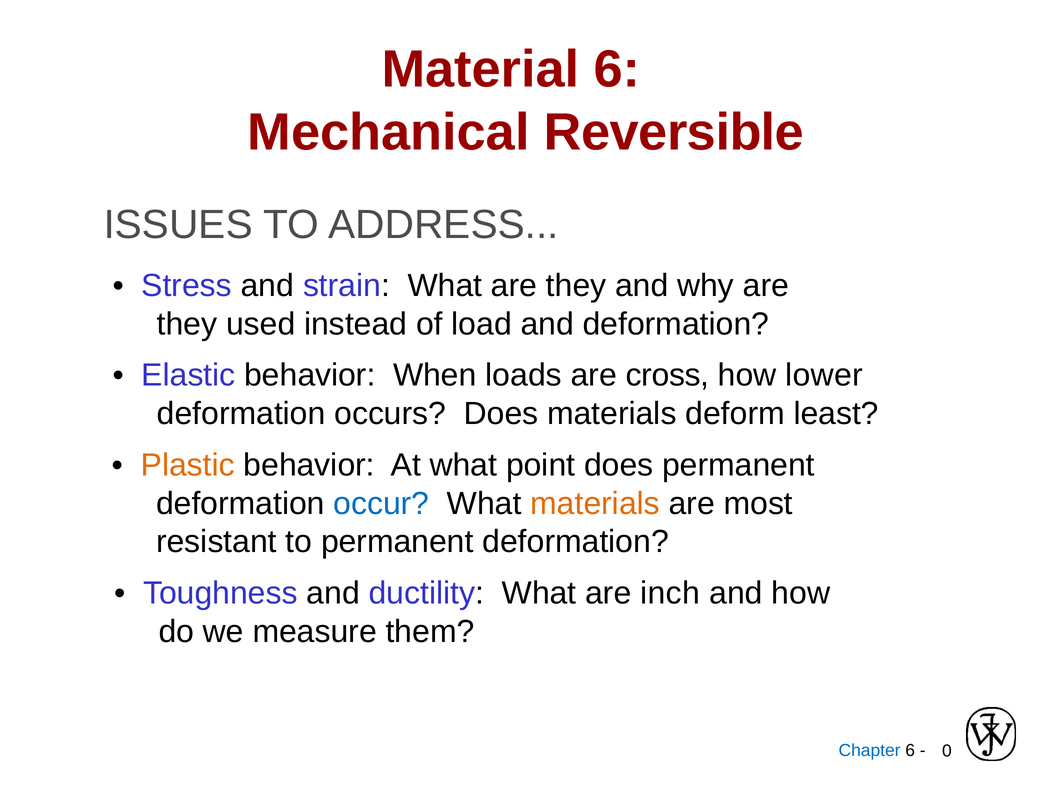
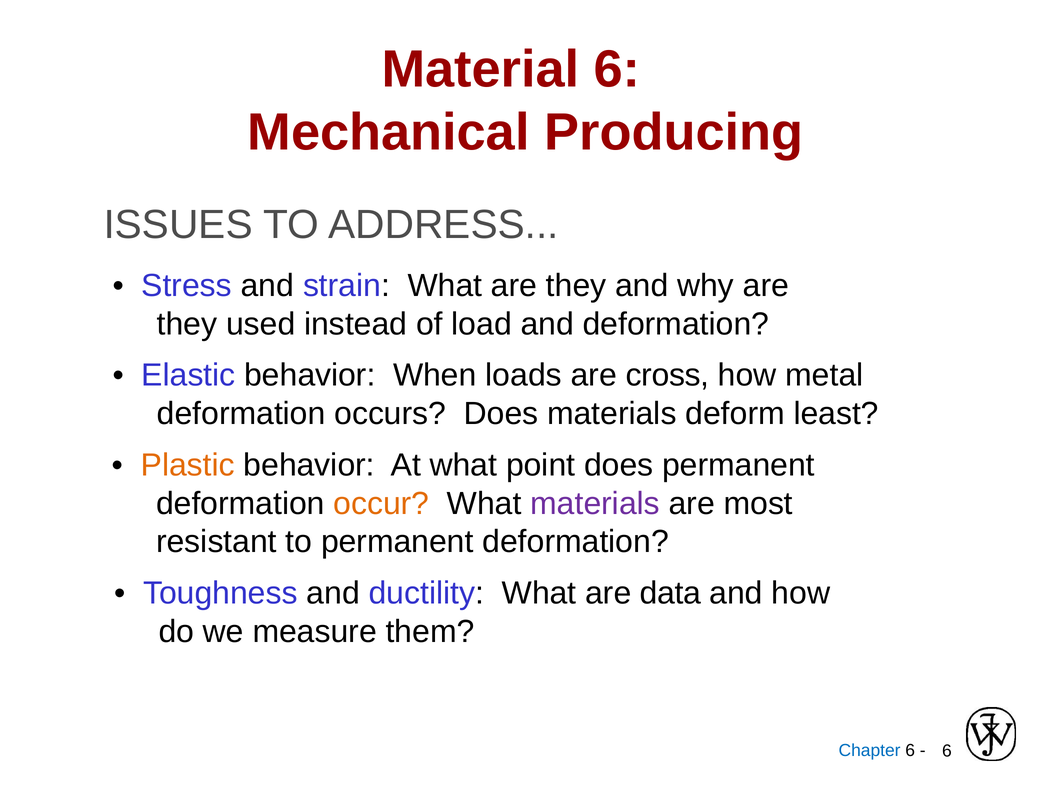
Reversible: Reversible -> Producing
lower: lower -> metal
occur colour: blue -> orange
materials at (595, 503) colour: orange -> purple
inch: inch -> data
0 at (947, 751): 0 -> 6
